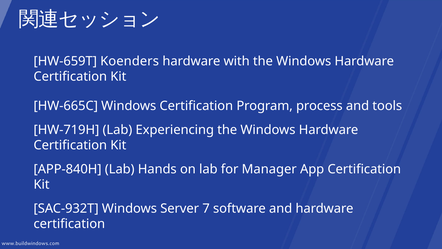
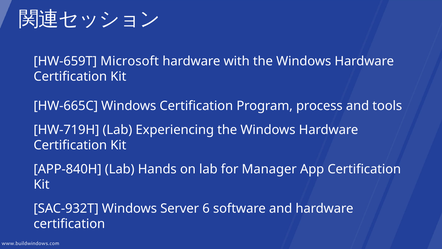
Koenders: Koenders -> Microsoft
7: 7 -> 6
